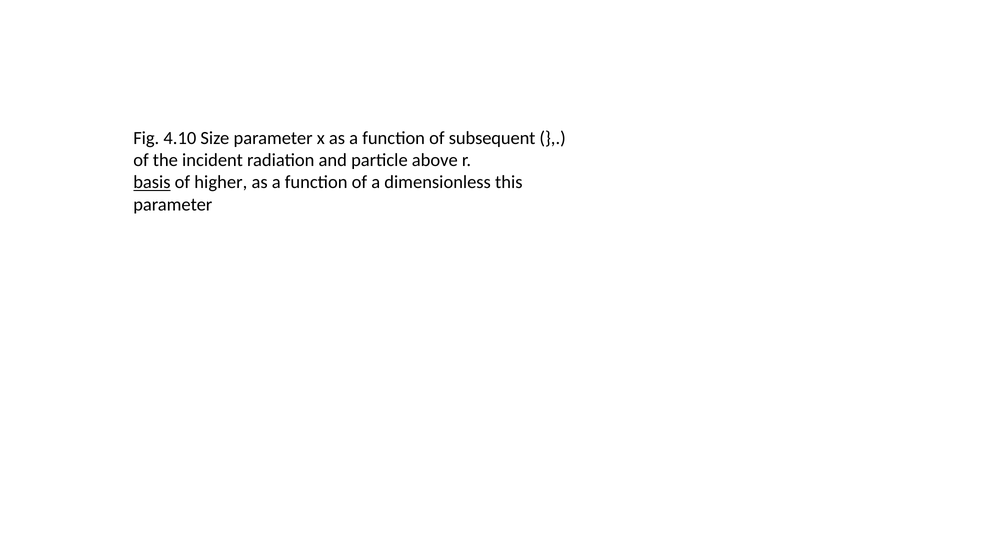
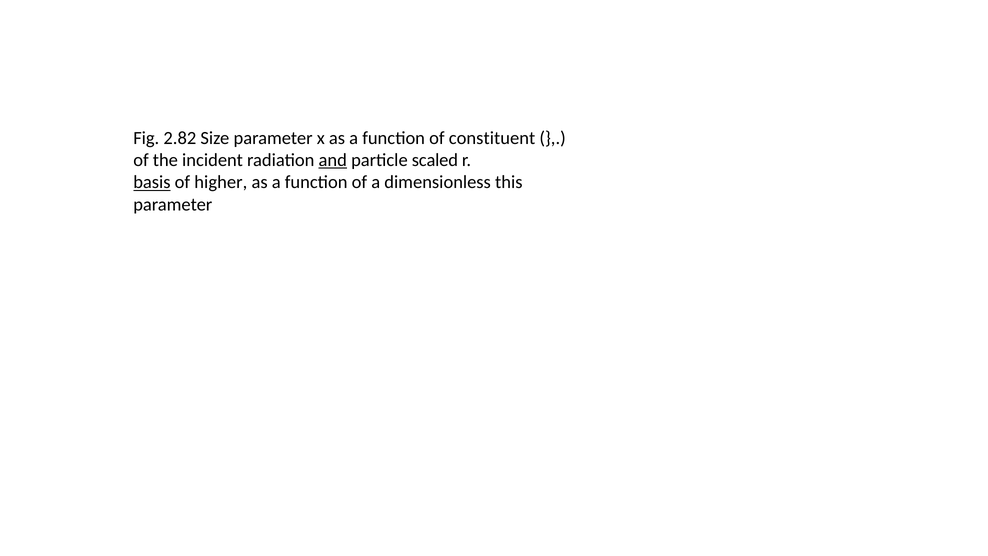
4.10: 4.10 -> 2.82
subsequent: subsequent -> constituent
and underline: none -> present
above: above -> scaled
